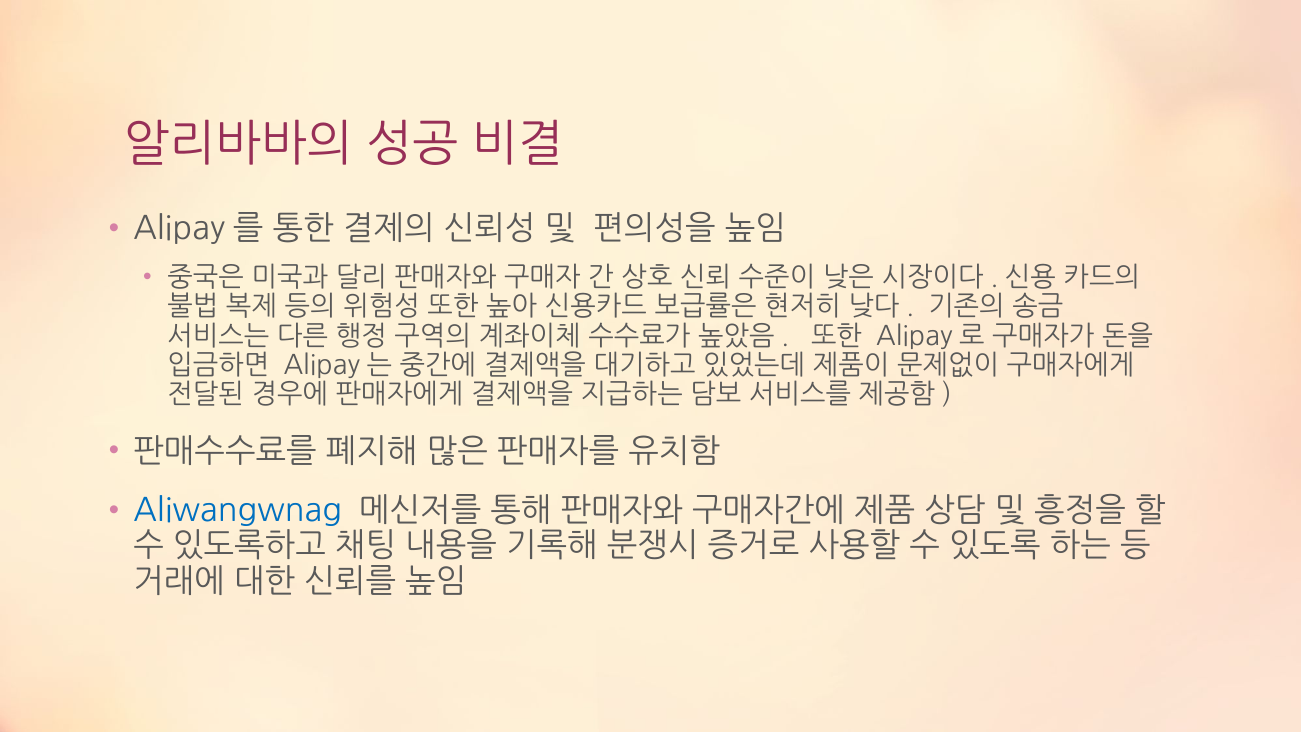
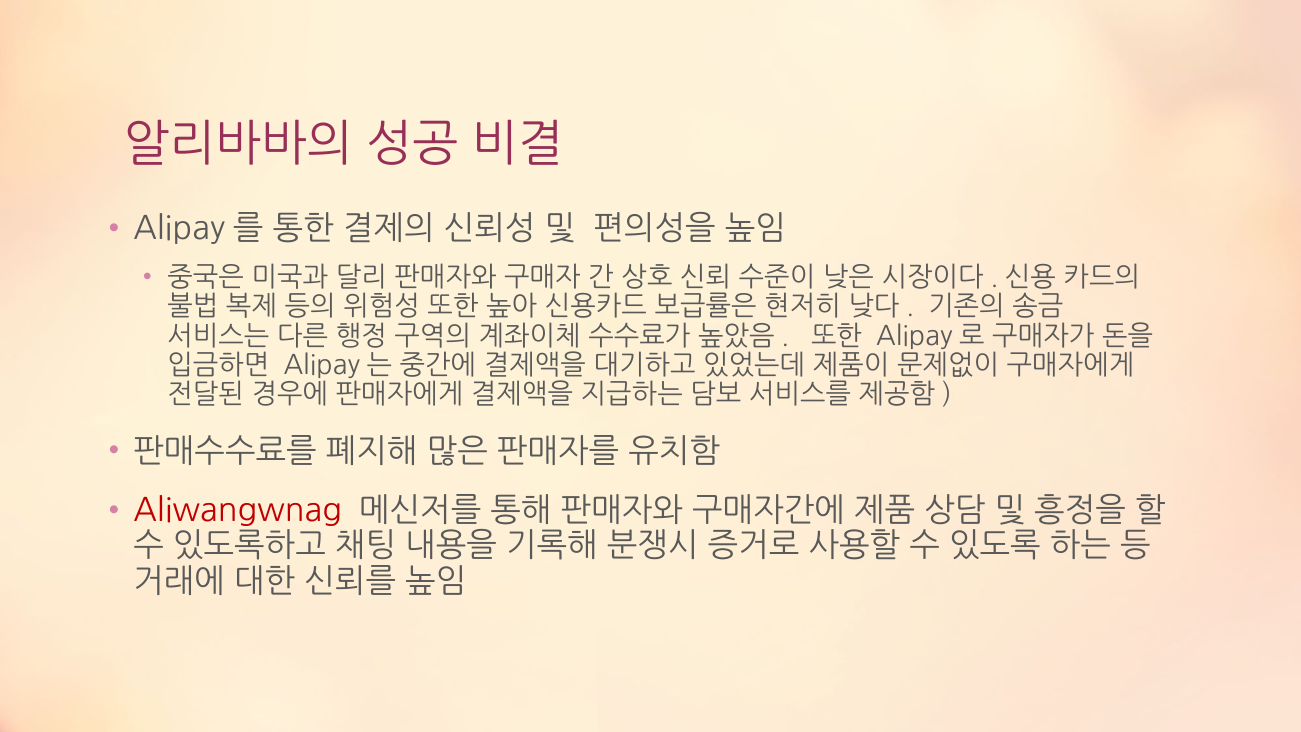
Aliwangwnag colour: blue -> red
